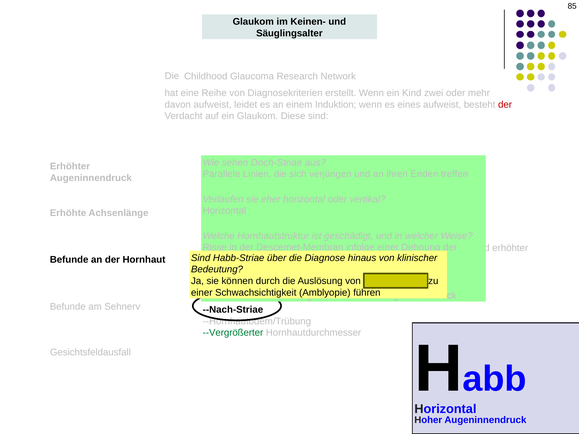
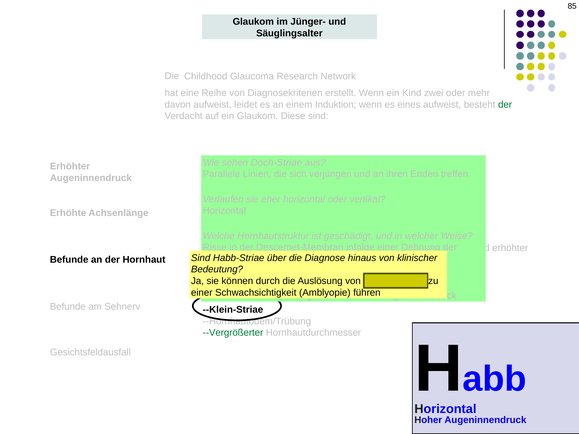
Keinen-: Keinen- -> Jünger-
der at (505, 105) colour: red -> green
--Nach-Striae: --Nach-Striae -> --Klein-Striae
